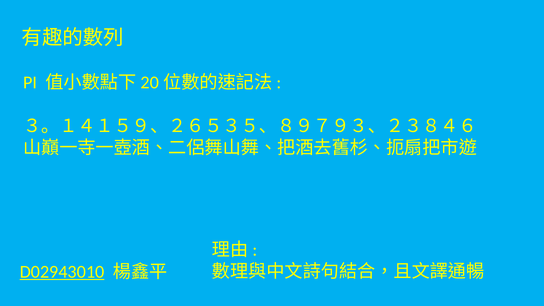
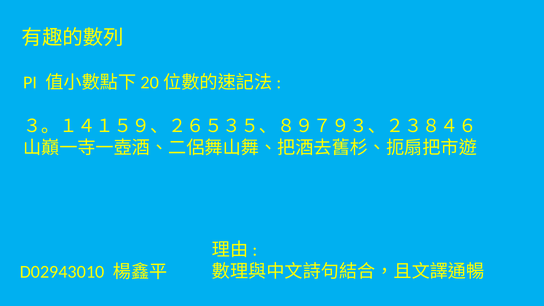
D02943010 underline: present -> none
